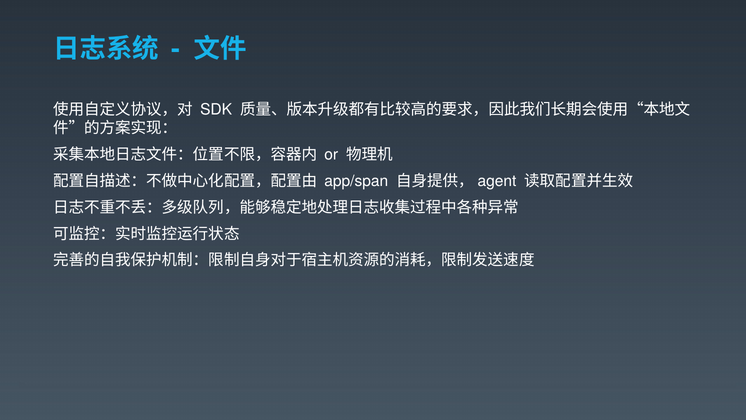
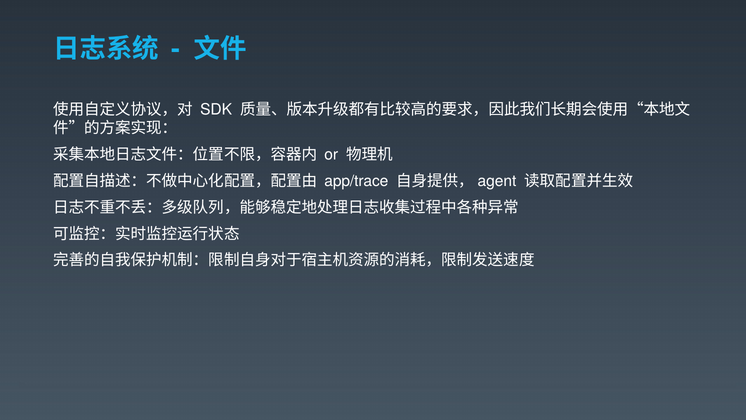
app/span: app/span -> app/trace
